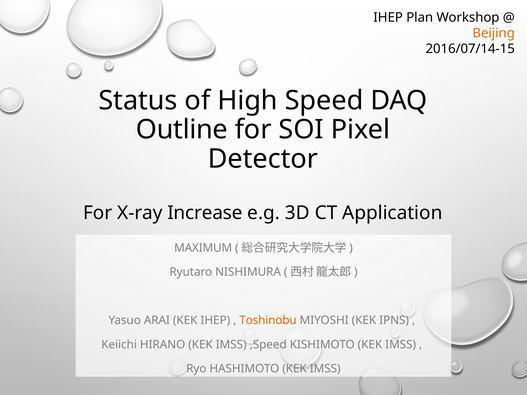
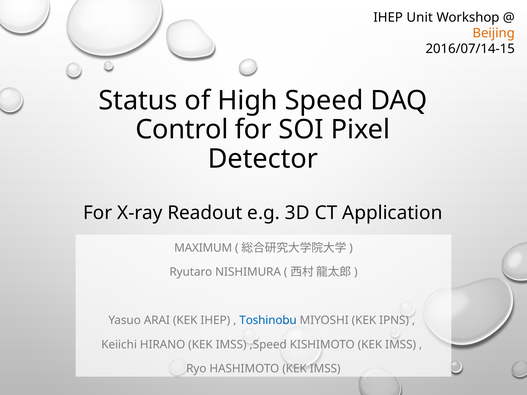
Plan: Plan -> Unit
Outline: Outline -> Control
Increase: Increase -> Readout
Toshinobu colour: orange -> blue
